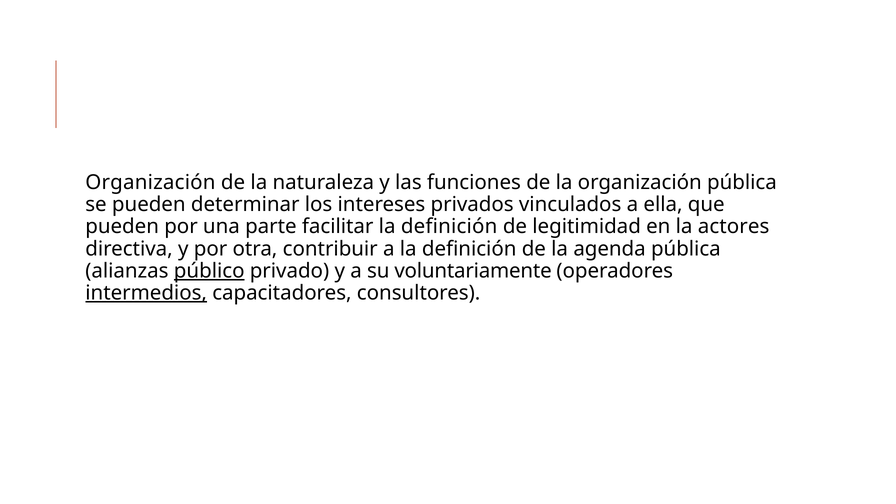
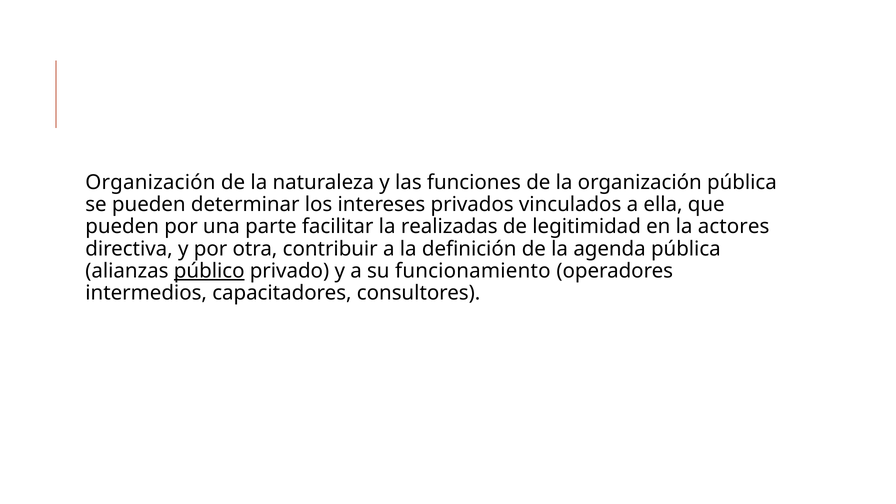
facilitar la definición: definición -> realizadas
voluntariamente: voluntariamente -> funcionamiento
intermedios underline: present -> none
